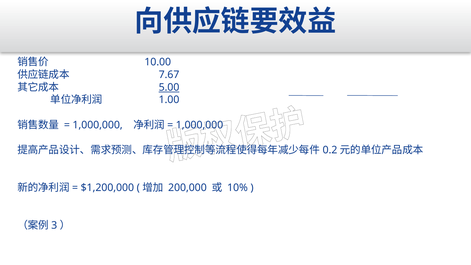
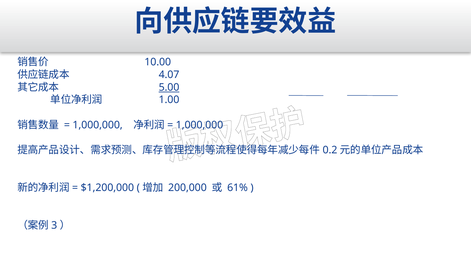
7.67: 7.67 -> 4.07
10%: 10% -> 61%
